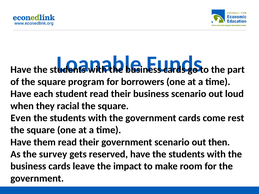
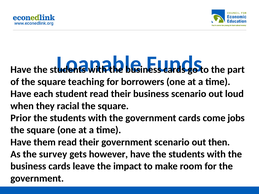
program: program -> teaching
Even: Even -> Prior
rest: rest -> jobs
reserved: reserved -> however
